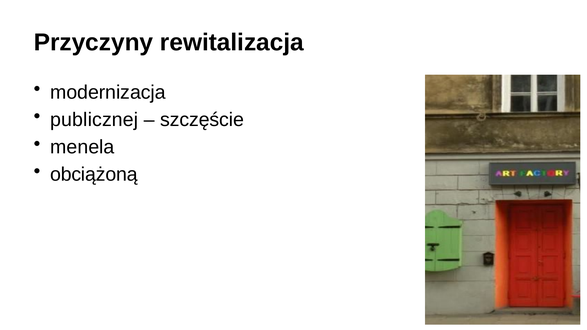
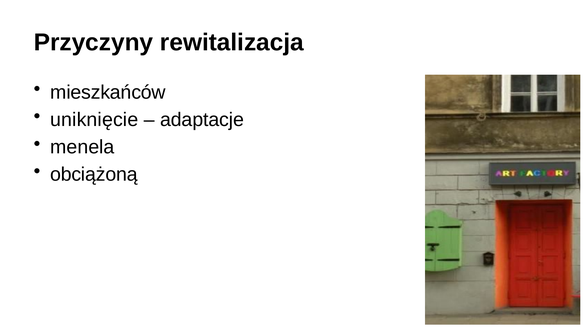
modernizacja: modernizacja -> mieszkańców
publicznej: publicznej -> uniknięcie
szczęście: szczęście -> adaptacje
